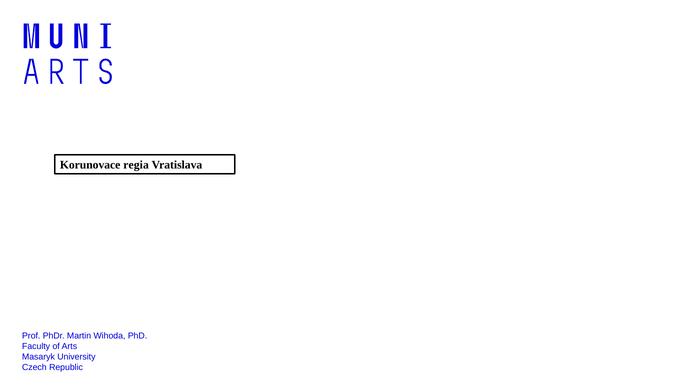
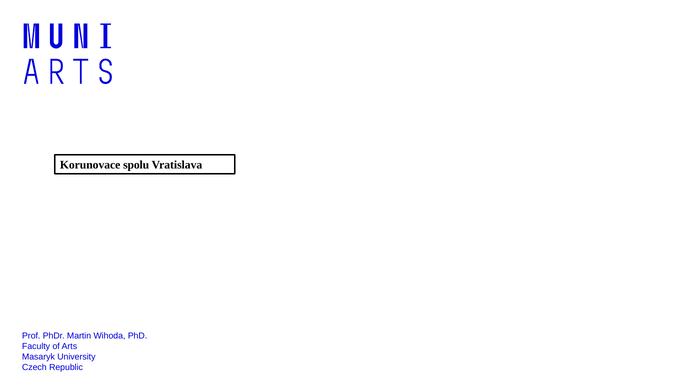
regia: regia -> spolu
